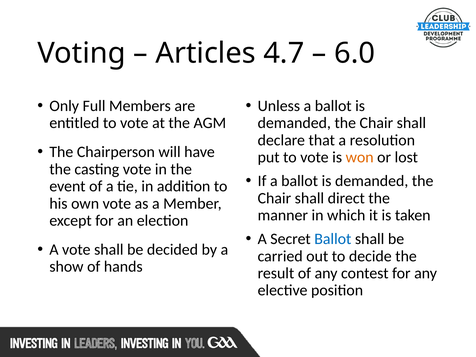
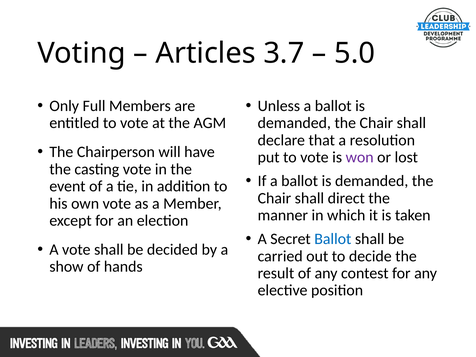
4.7: 4.7 -> 3.7
6.0: 6.0 -> 5.0
won colour: orange -> purple
